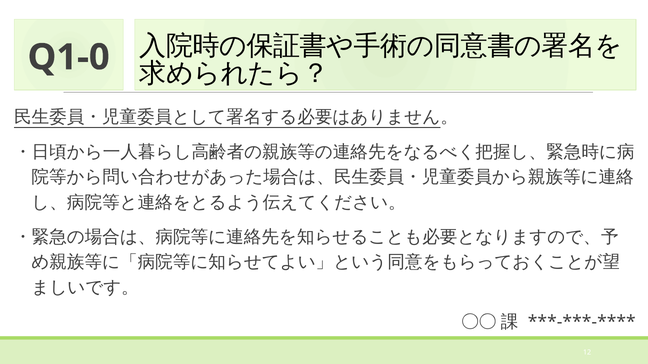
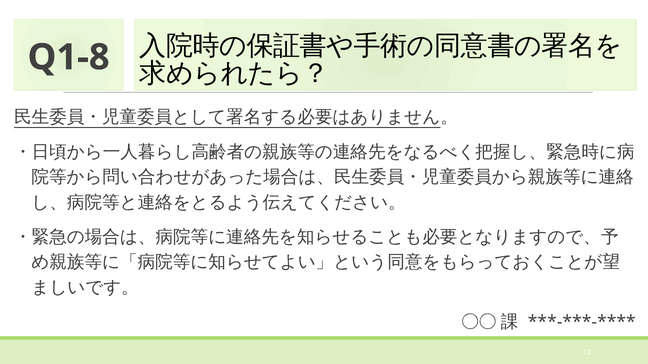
Q1-0: Q1-0 -> Q1-8
